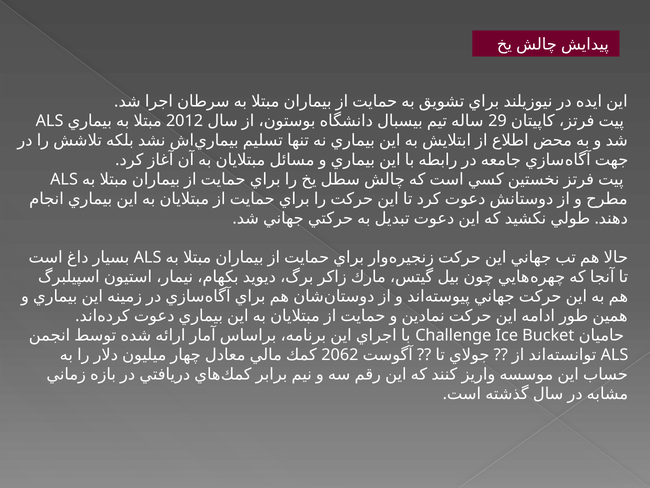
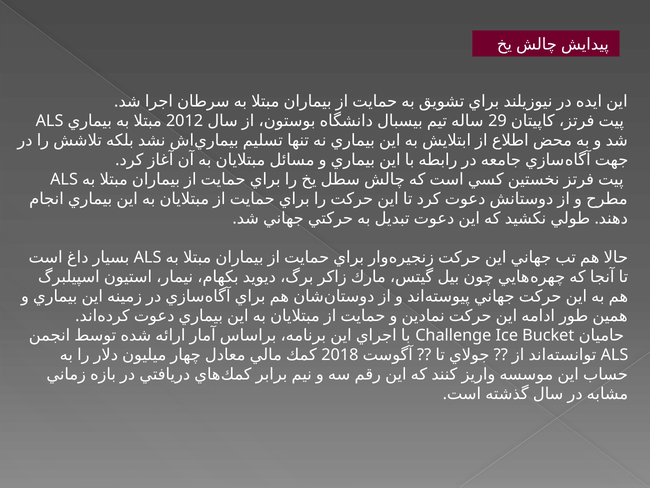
2062: 2062 -> 2018
